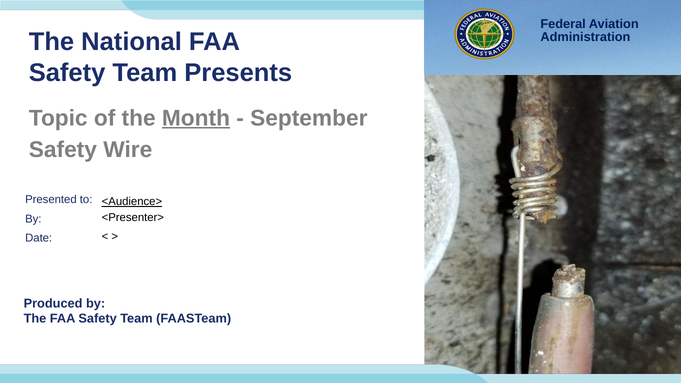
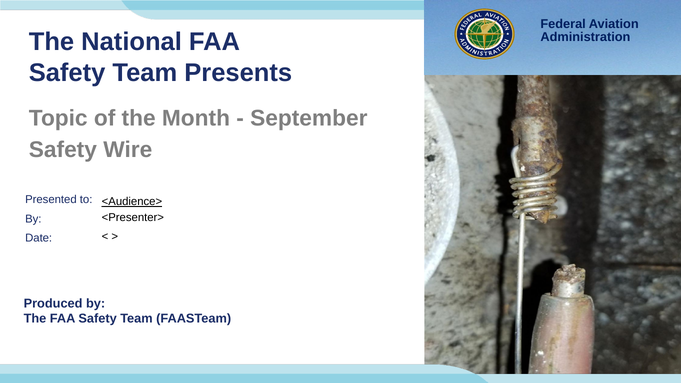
Month underline: present -> none
